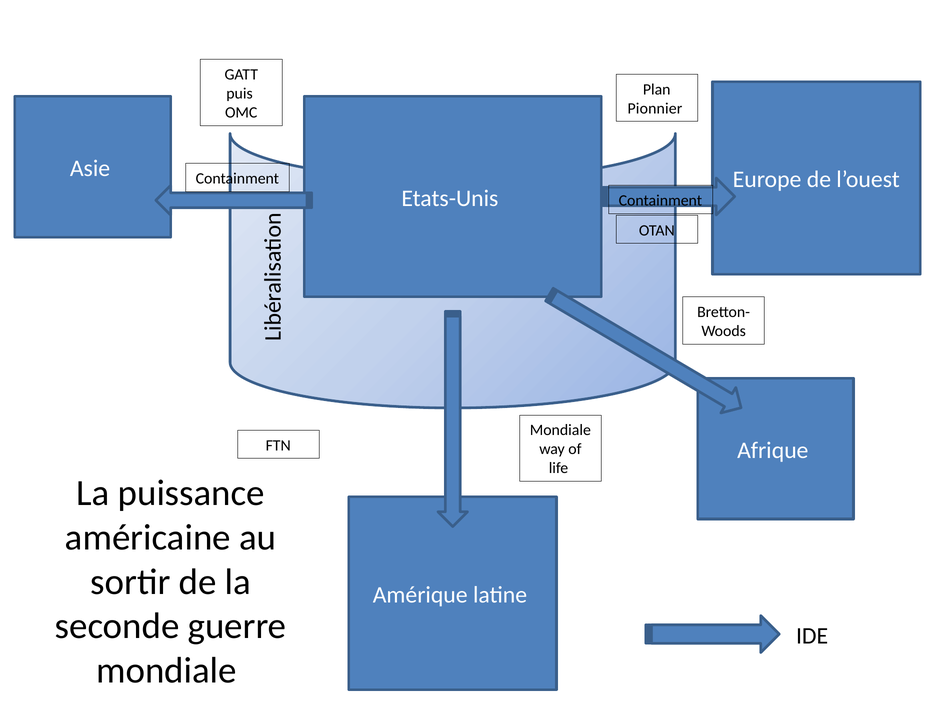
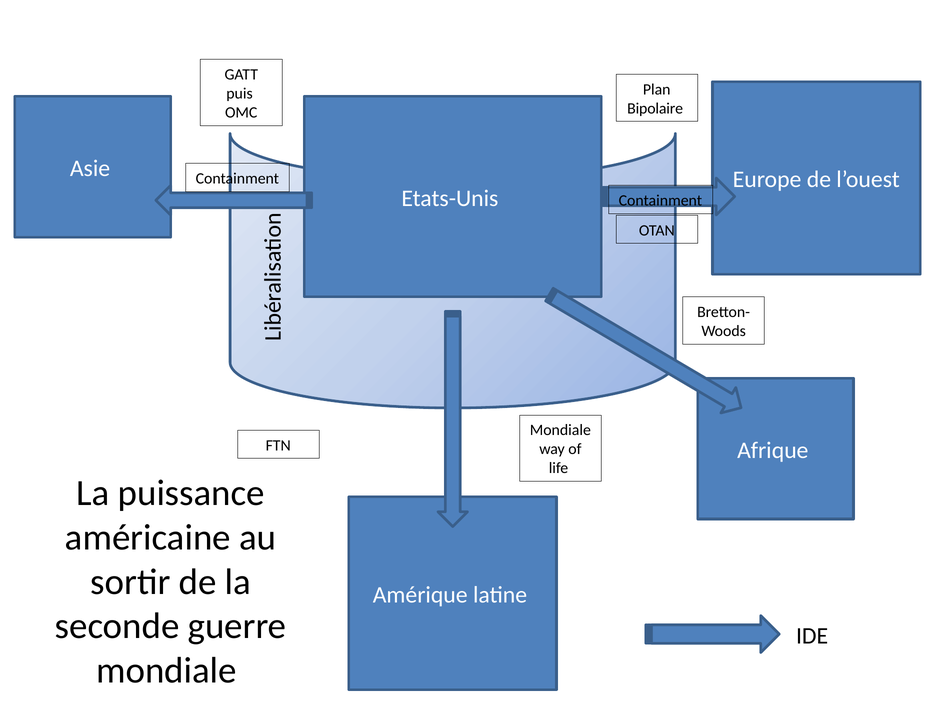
Pionnier: Pionnier -> Bipolaire
